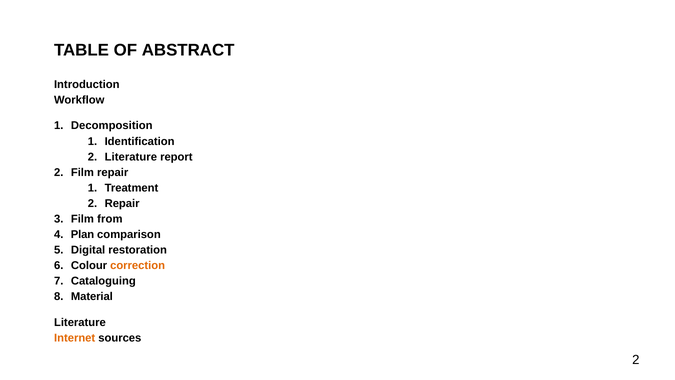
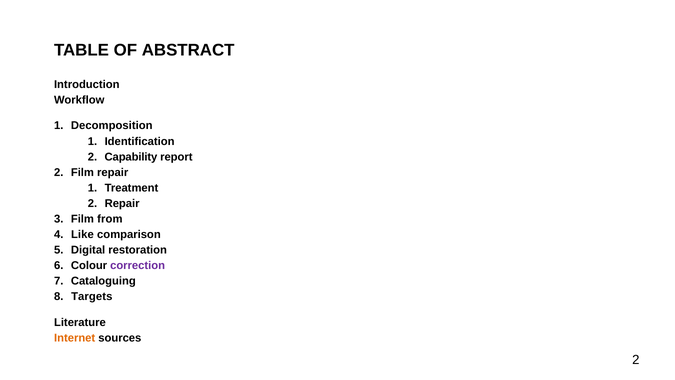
2 Literature: Literature -> Capability
Plan: Plan -> Like
correction colour: orange -> purple
Material: Material -> Targets
